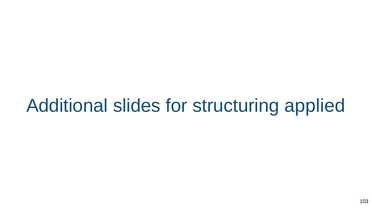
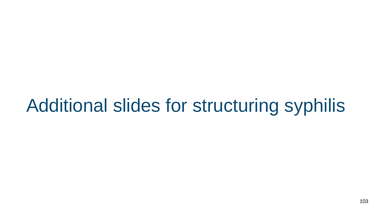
applied: applied -> syphilis
